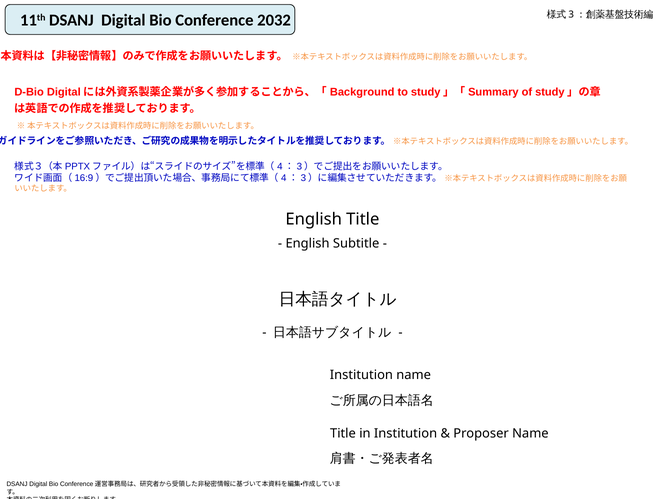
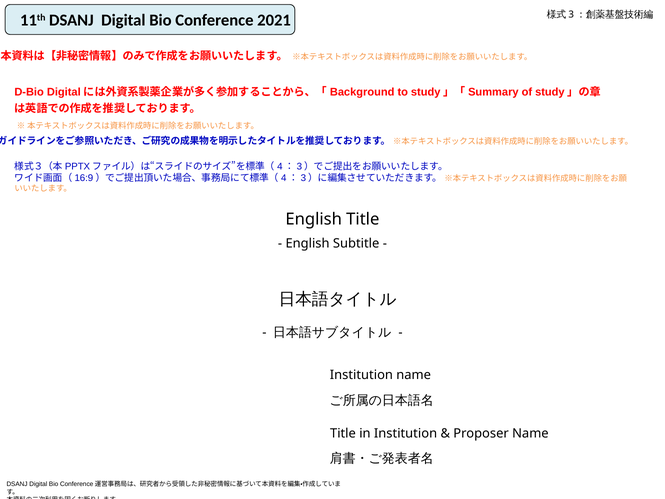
2032: 2032 -> 2021
